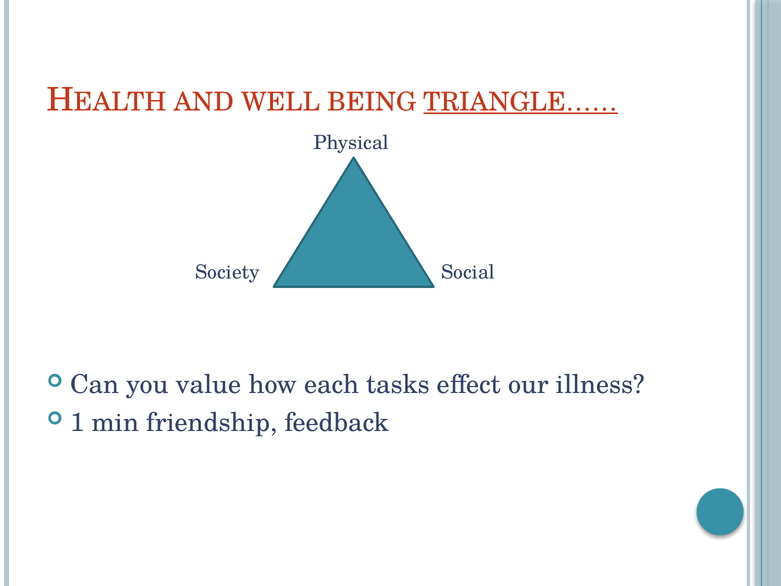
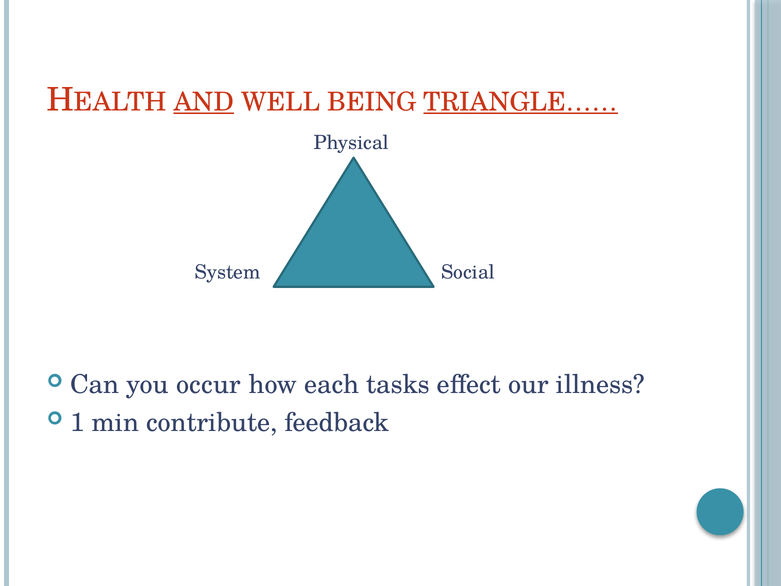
AND underline: none -> present
Society: Society -> System
value: value -> occur
friendship: friendship -> contribute
